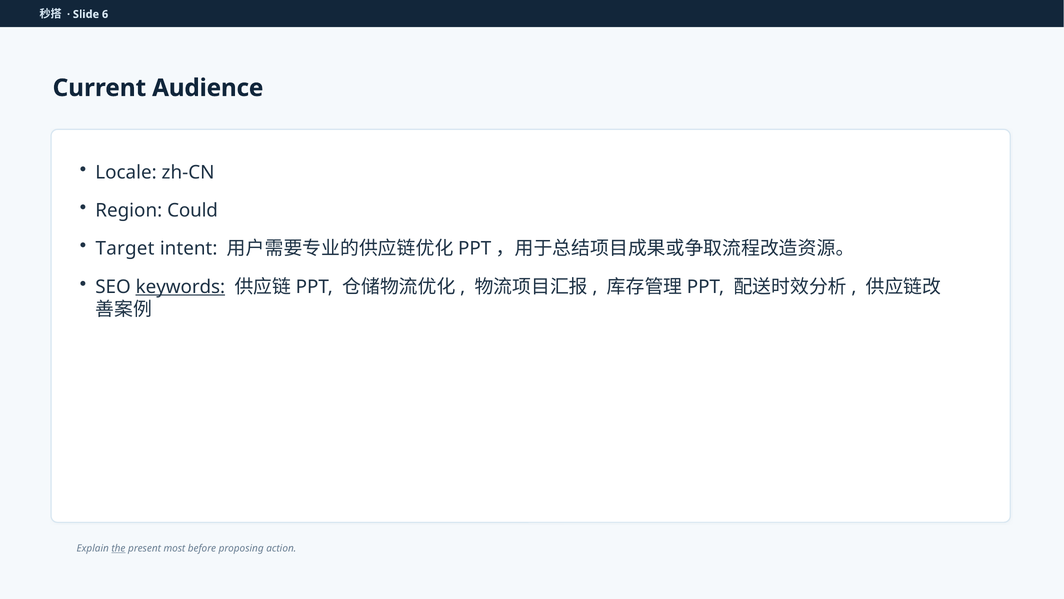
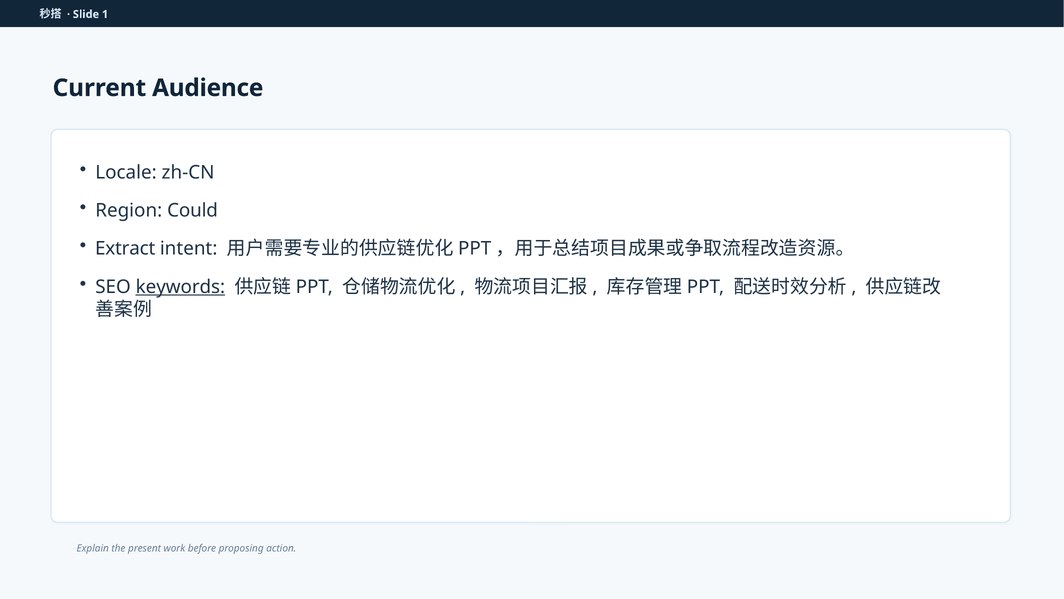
6: 6 -> 1
Target: Target -> Extract
the underline: present -> none
most: most -> work
